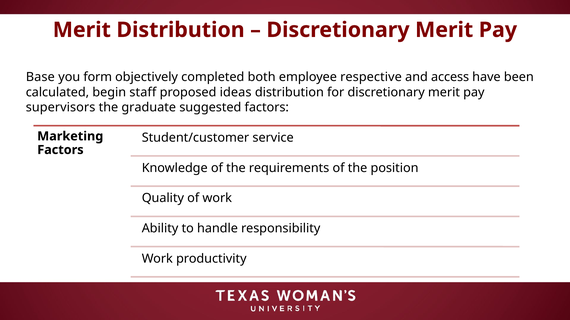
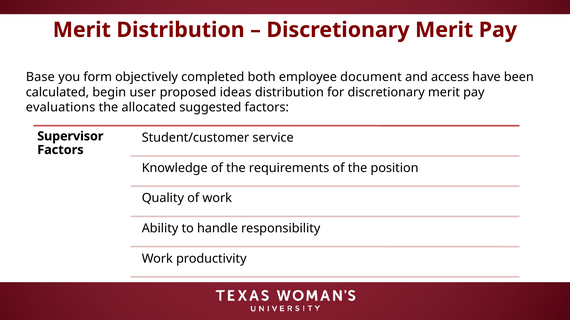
respective: respective -> document
staff: staff -> user
supervisors: supervisors -> evaluations
graduate: graduate -> allocated
Marketing: Marketing -> Supervisor
